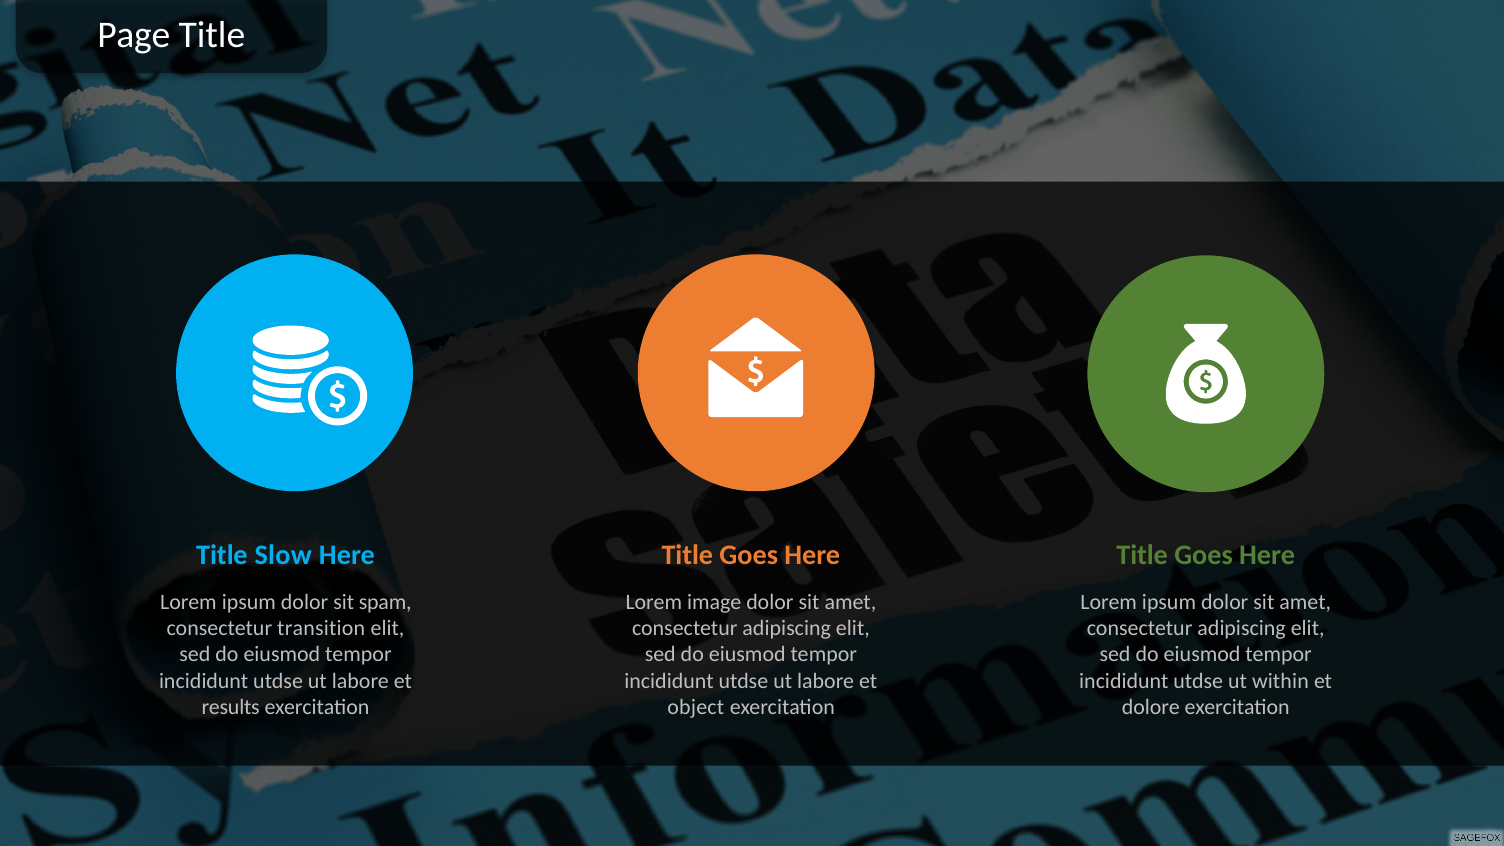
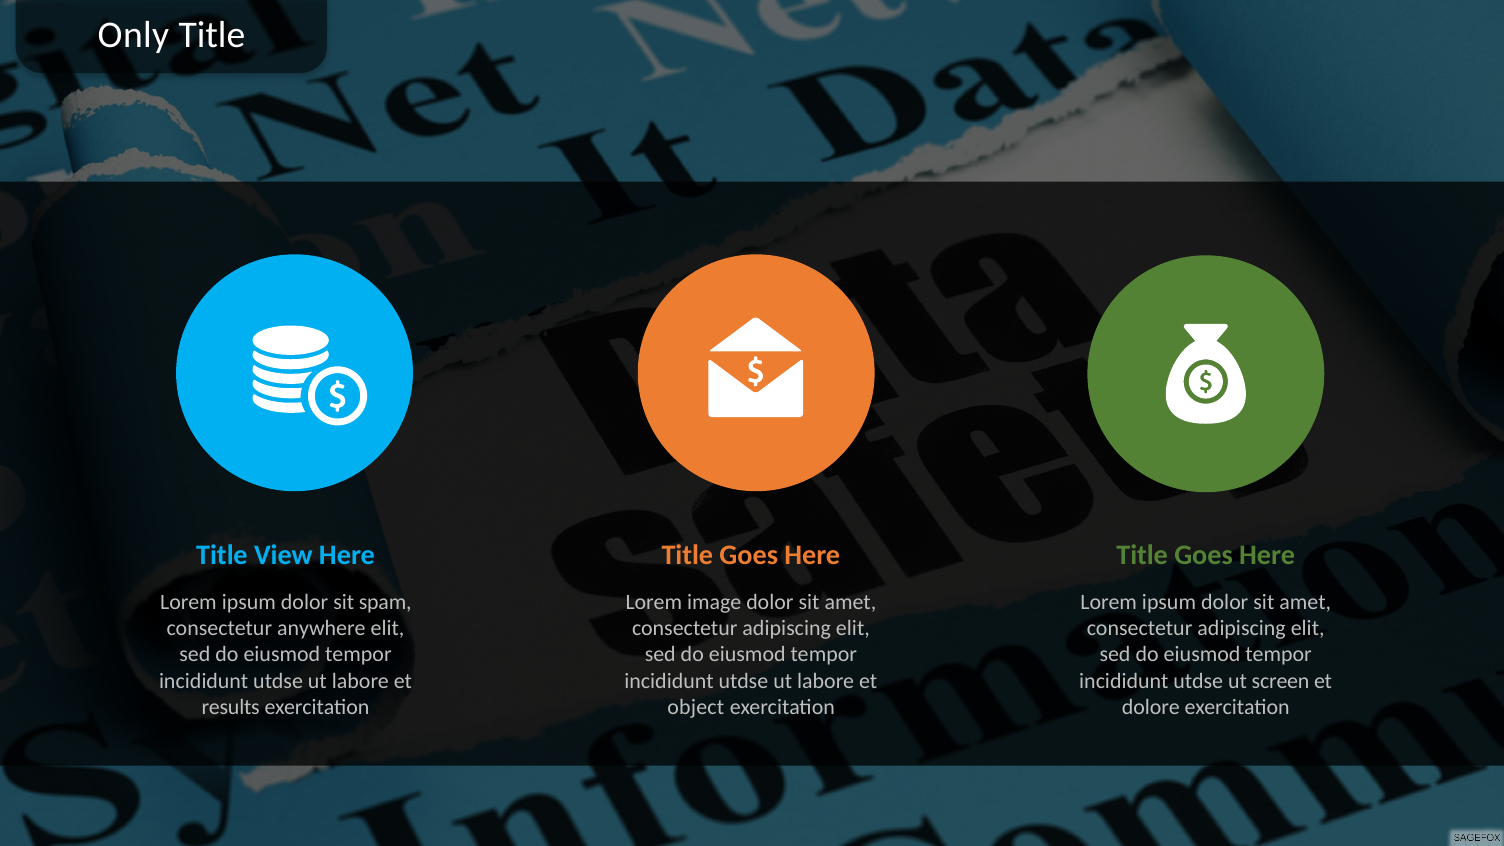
Page: Page -> Only
Slow: Slow -> View
transition: transition -> anywhere
within: within -> screen
